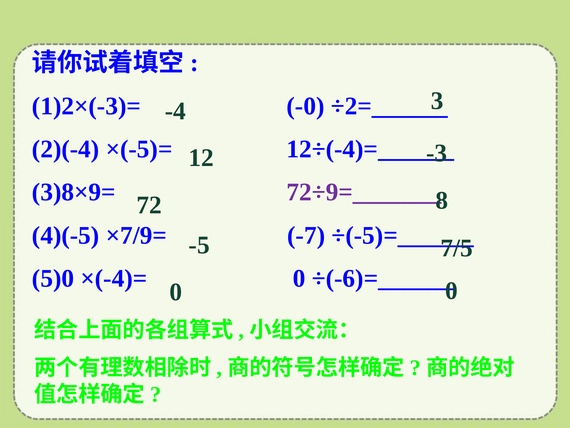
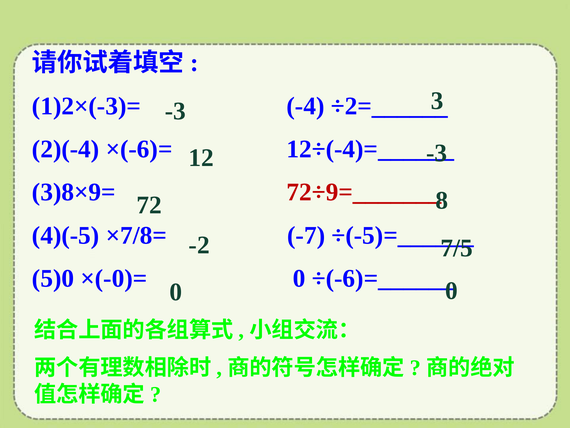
-0: -0 -> -4
-4 at (175, 111): -4 -> -3
×(-5)=: ×(-5)= -> ×(-6)=
72÷9=_______ colour: purple -> red
×7/9=: ×7/9= -> ×7/8=
-5: -5 -> -2
×(-4)=: ×(-4)= -> ×(-0)=
